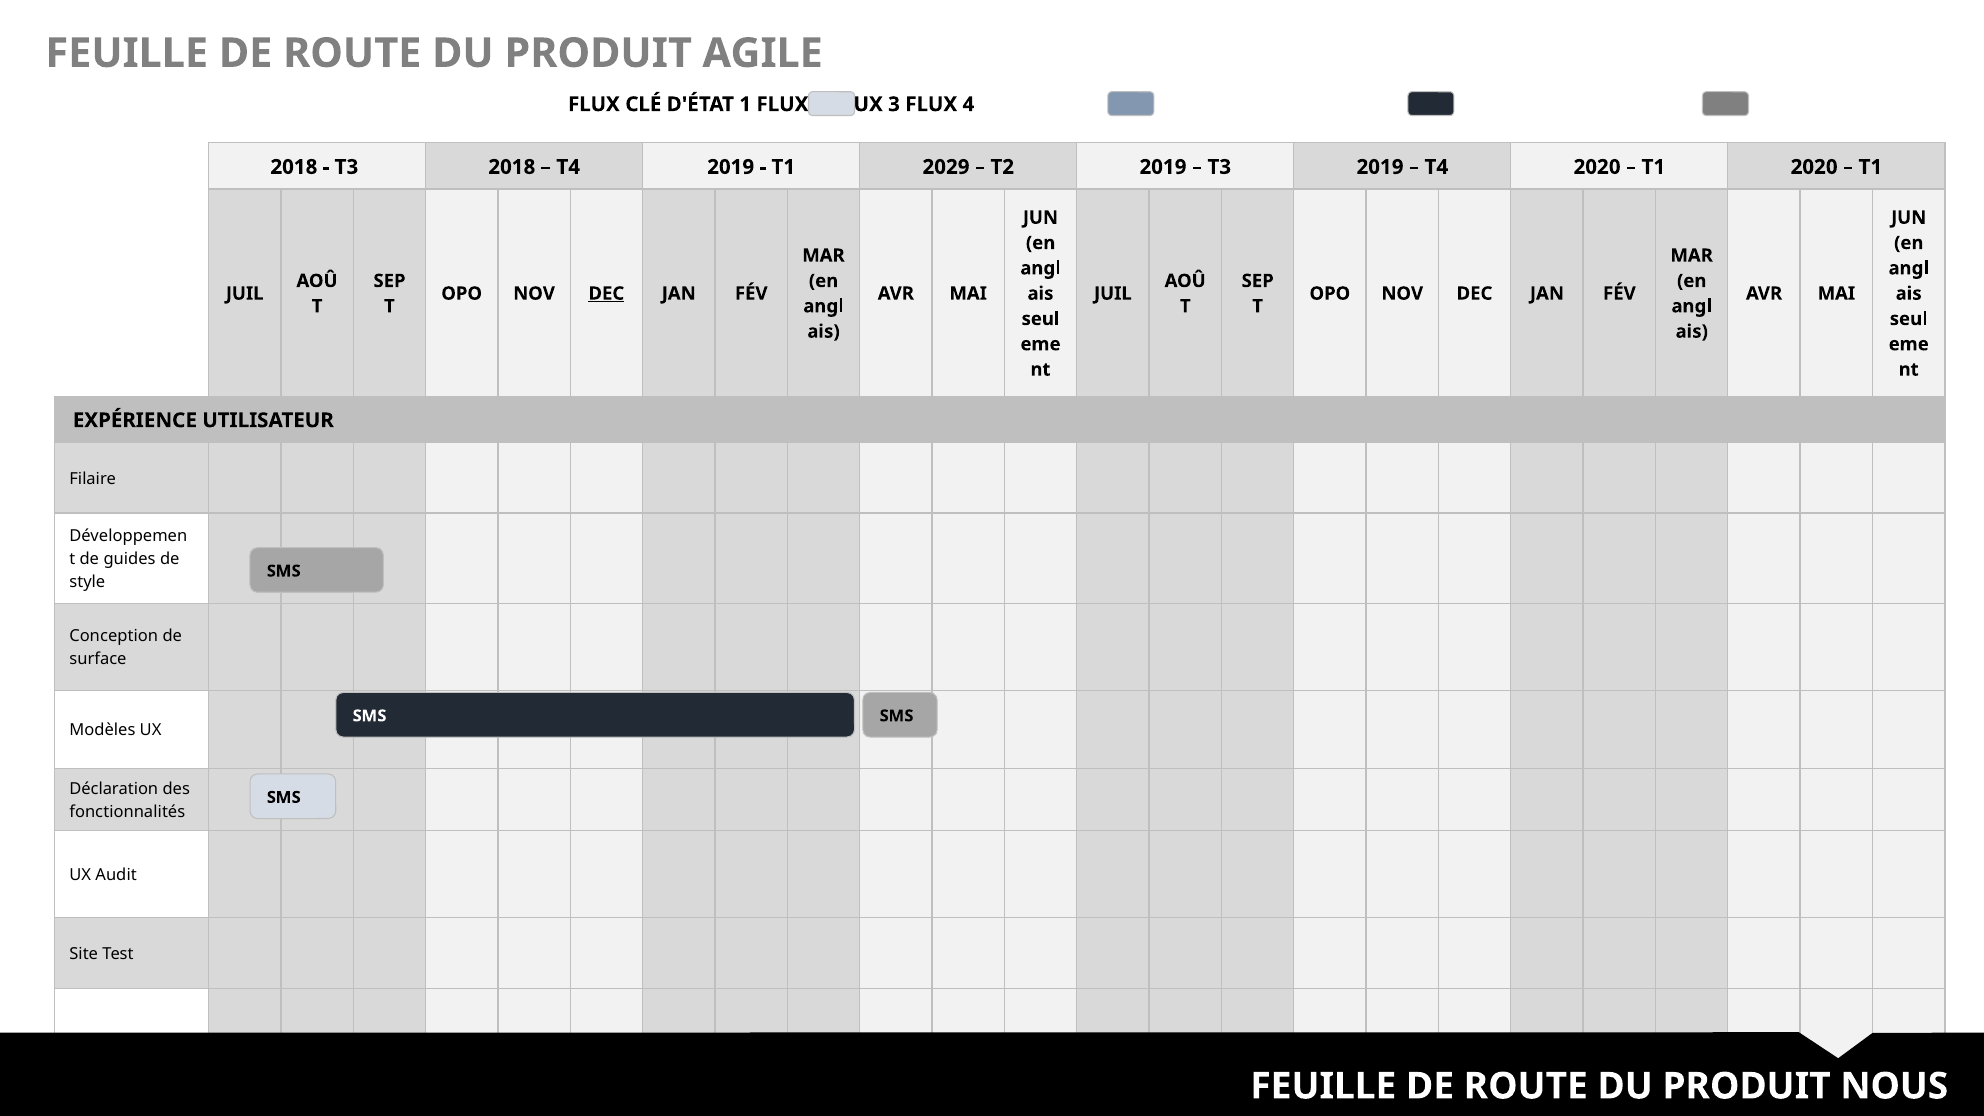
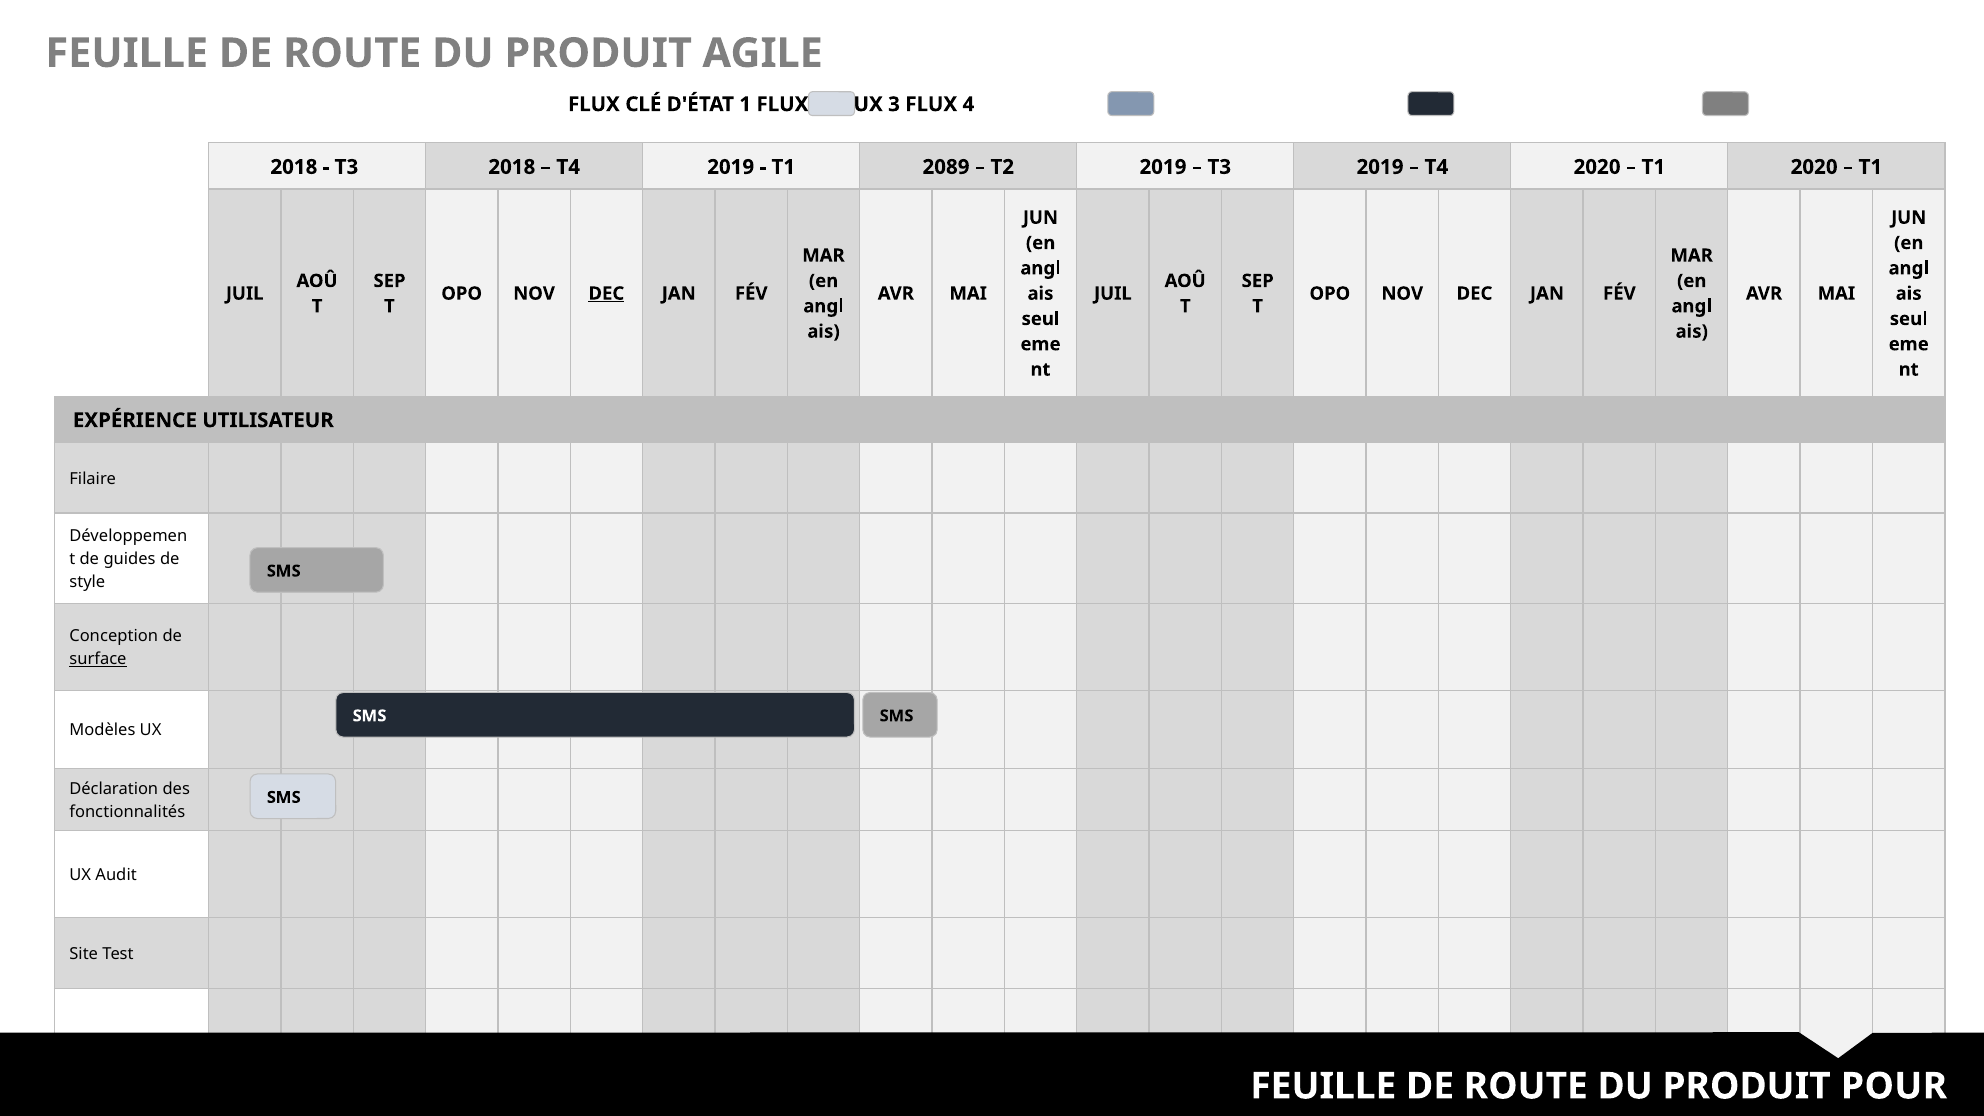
2029: 2029 -> 2089
surface underline: none -> present
NOUS: NOUS -> POUR
